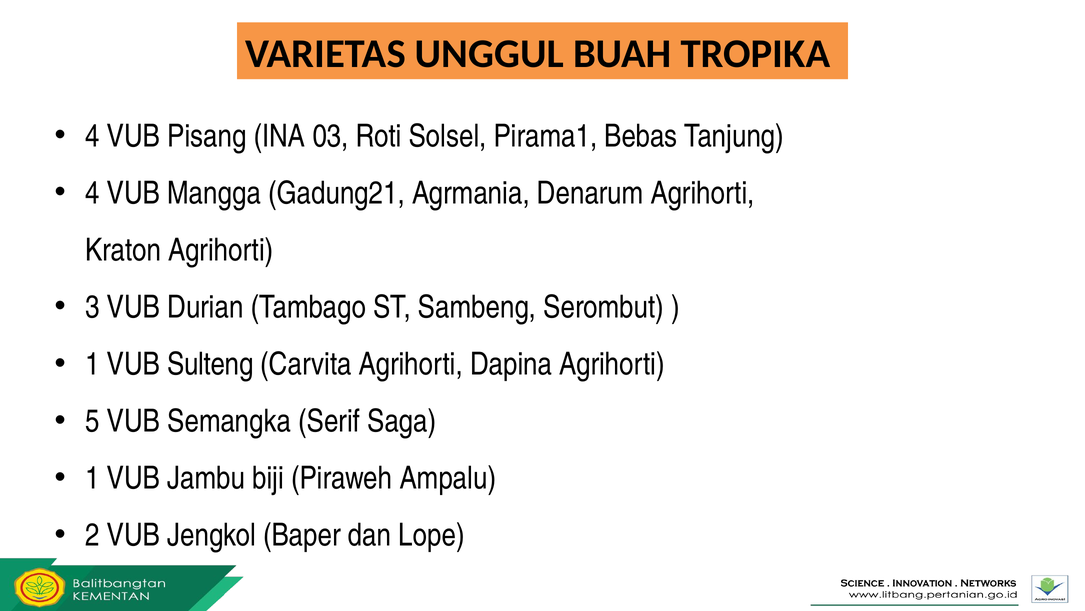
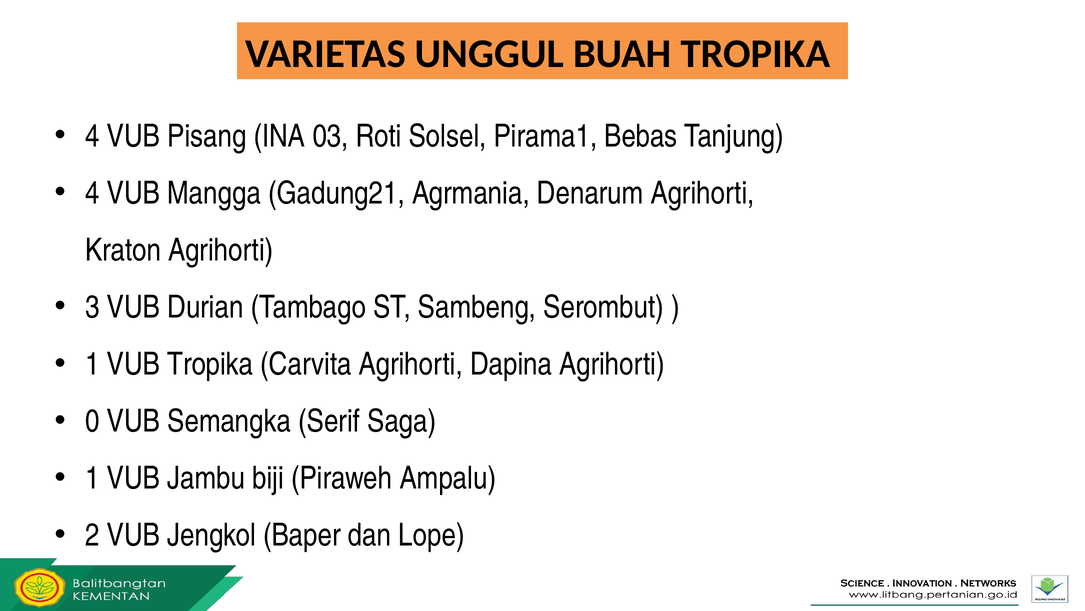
VUB Sulteng: Sulteng -> Tropika
5: 5 -> 0
